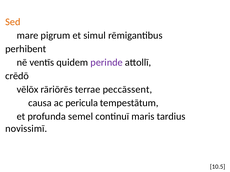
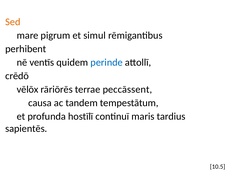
perinde colour: purple -> blue
pericula: pericula -> tandem
semel: semel -> hostīlī
novissimī: novissimī -> sapientēs
